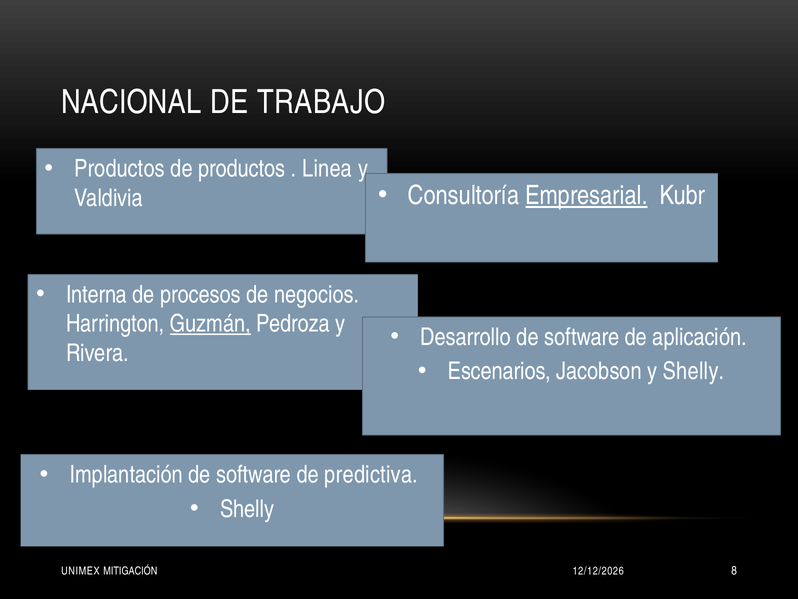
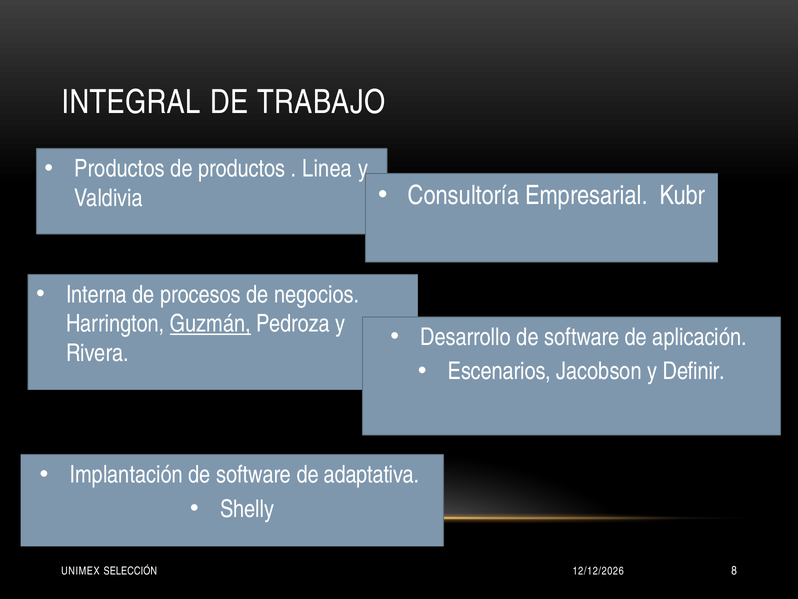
NACIONAL: NACIONAL -> INTEGRAL
Empresarial underline: present -> none
y Shelly: Shelly -> Definir
predictiva: predictiva -> adaptativa
MITIGACIÓN: MITIGACIÓN -> SELECCIÓN
